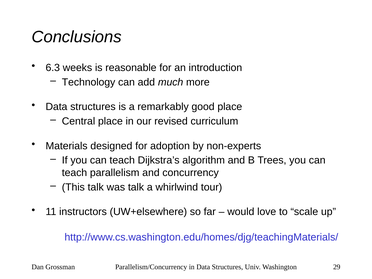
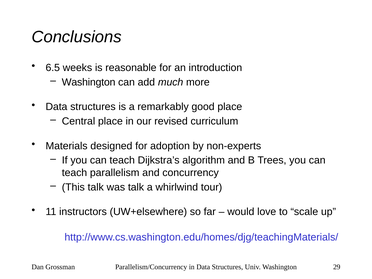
6.3: 6.3 -> 6.5
Technology at (89, 82): Technology -> Washington
